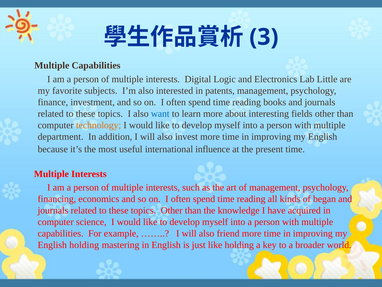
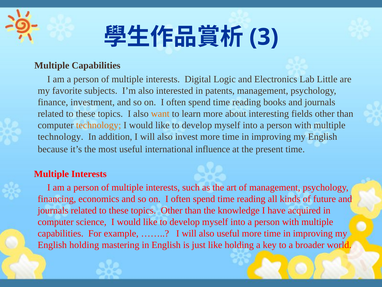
want colour: blue -> orange
department at (61, 136): department -> technology
began: began -> future
also friend: friend -> useful
